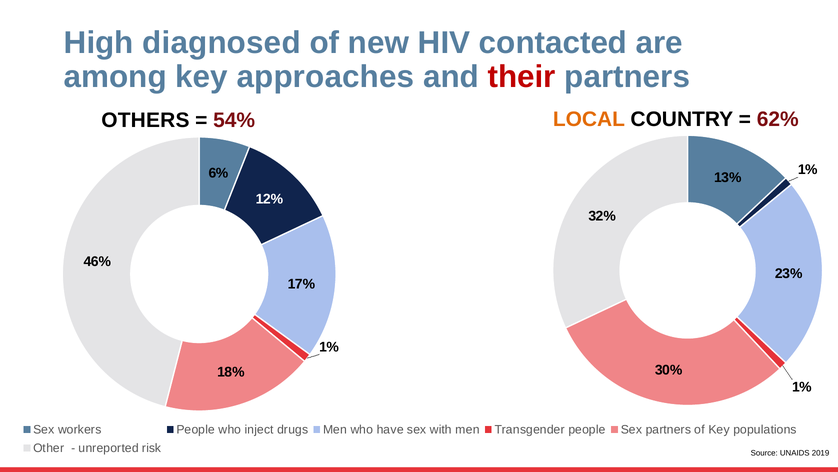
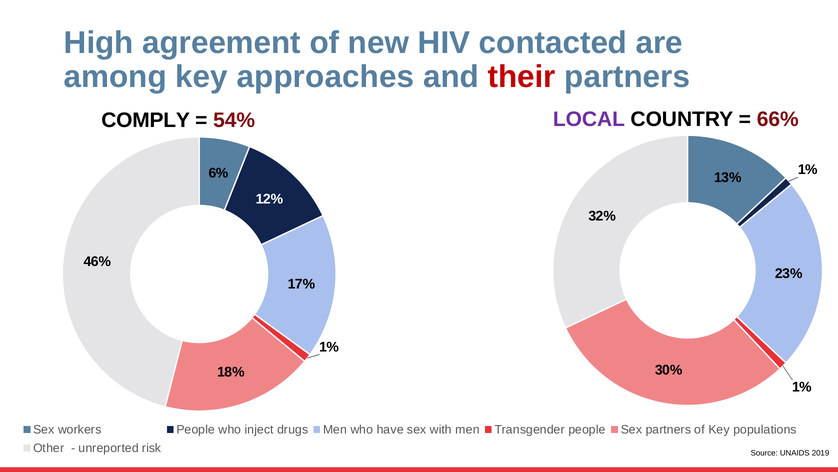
diagnosed: diagnosed -> agreement
OTHERS: OTHERS -> COMPLY
LOCAL colour: orange -> purple
62%: 62% -> 66%
